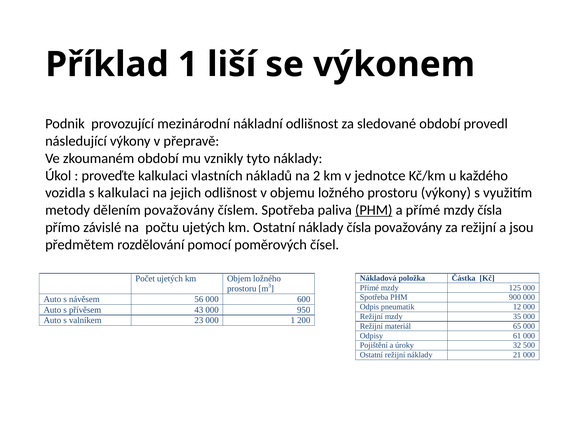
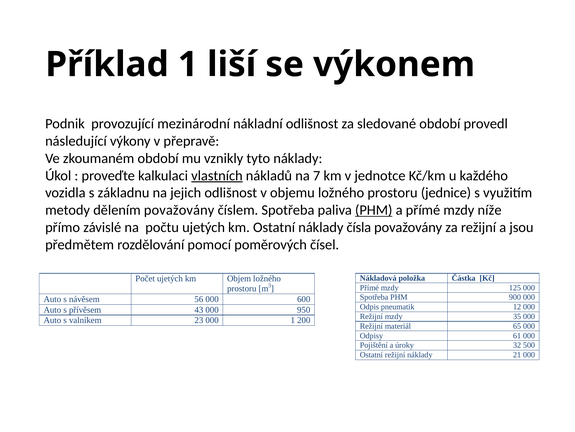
vlastních underline: none -> present
2: 2 -> 7
s kalkulaci: kalkulaci -> základnu
prostoru výkony: výkony -> jednice
mzdy čísla: čísla -> níže
